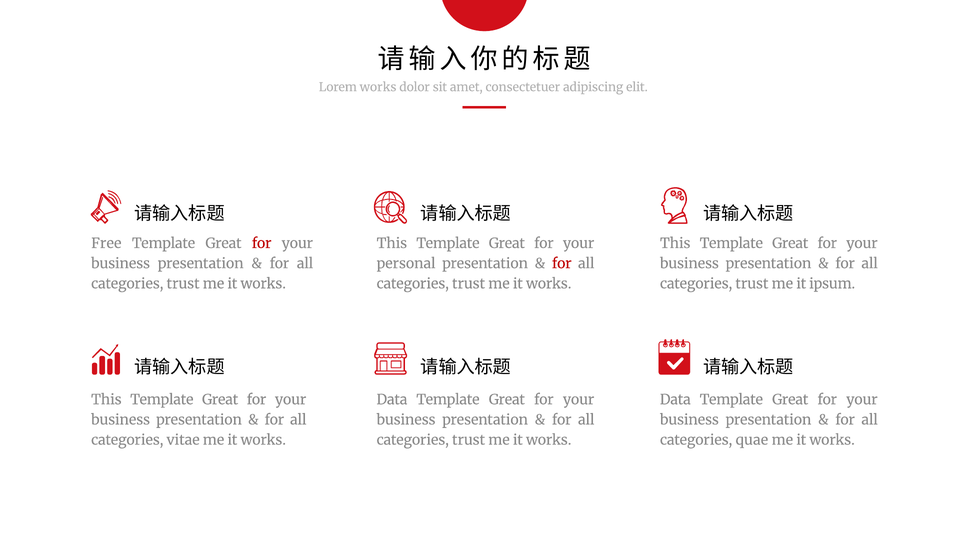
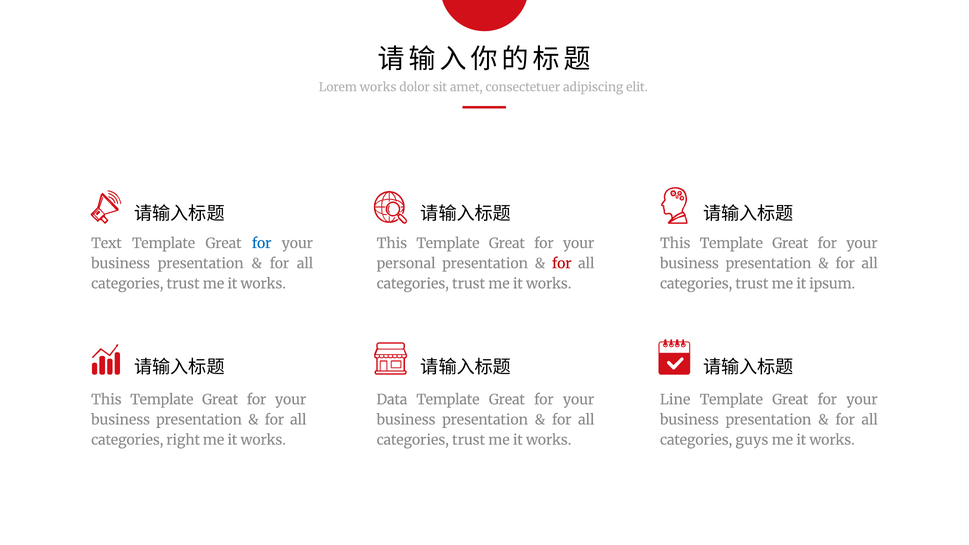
Free: Free -> Text
for at (262, 243) colour: red -> blue
Data at (675, 400): Data -> Line
vitae: vitae -> right
quae: quae -> guys
